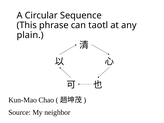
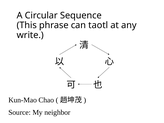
plain: plain -> write
